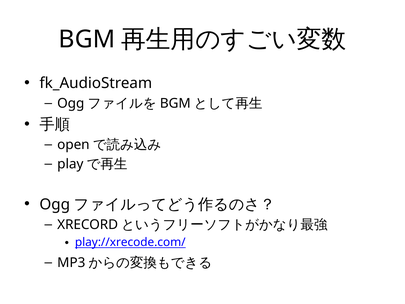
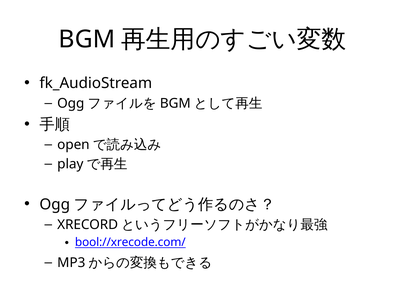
play://xrecode.com/: play://xrecode.com/ -> bool://xrecode.com/
